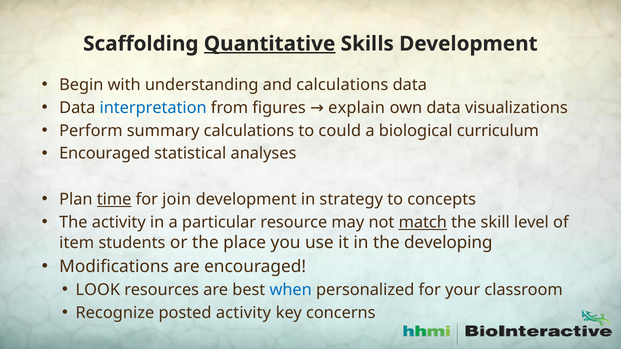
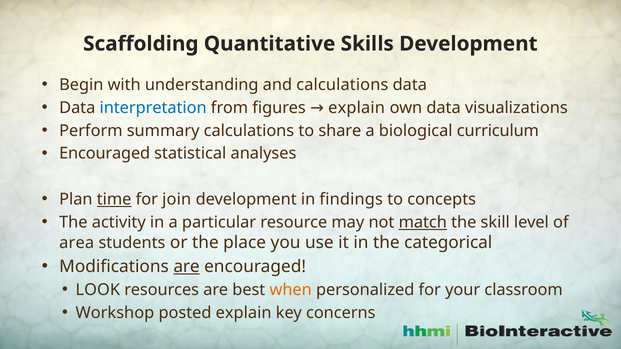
Quantitative underline: present -> none
could: could -> share
strategy: strategy -> findings
item: item -> area
developing: developing -> categorical
are at (187, 267) underline: none -> present
when colour: blue -> orange
Recognize: Recognize -> Workshop
posted activity: activity -> explain
